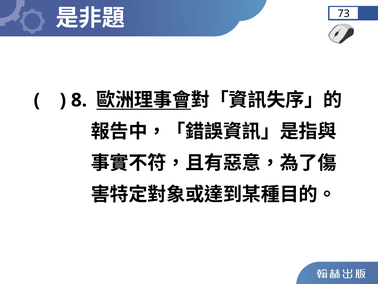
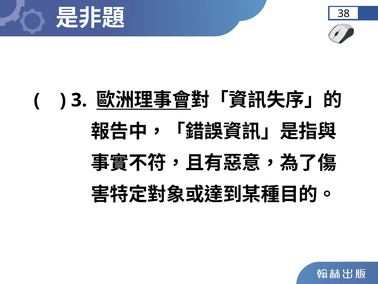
73: 73 -> 38
8: 8 -> 3
